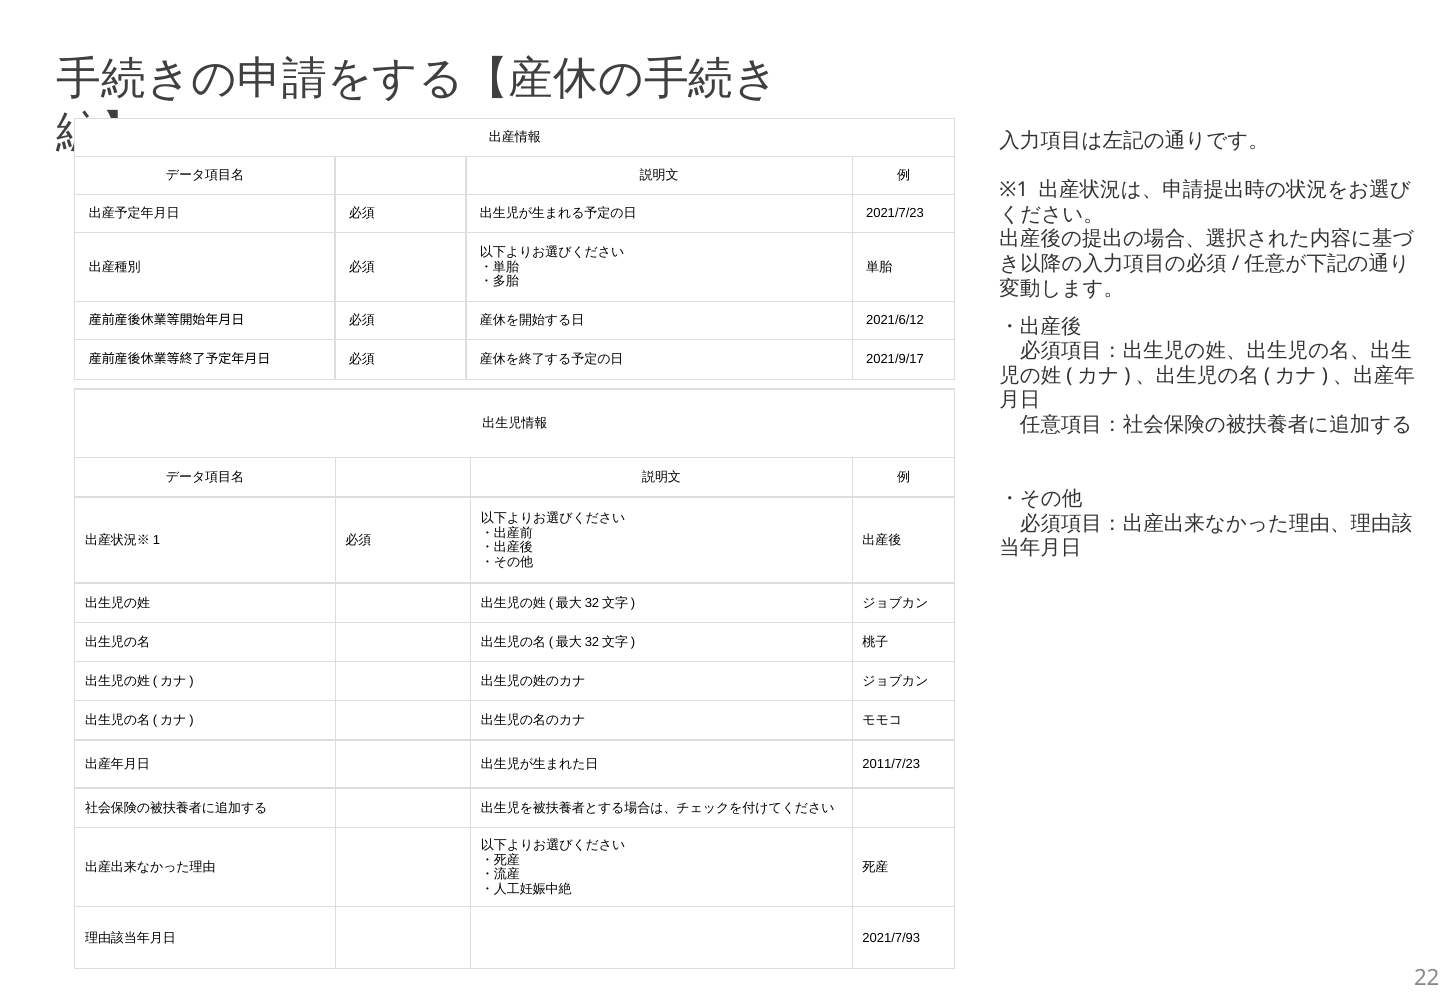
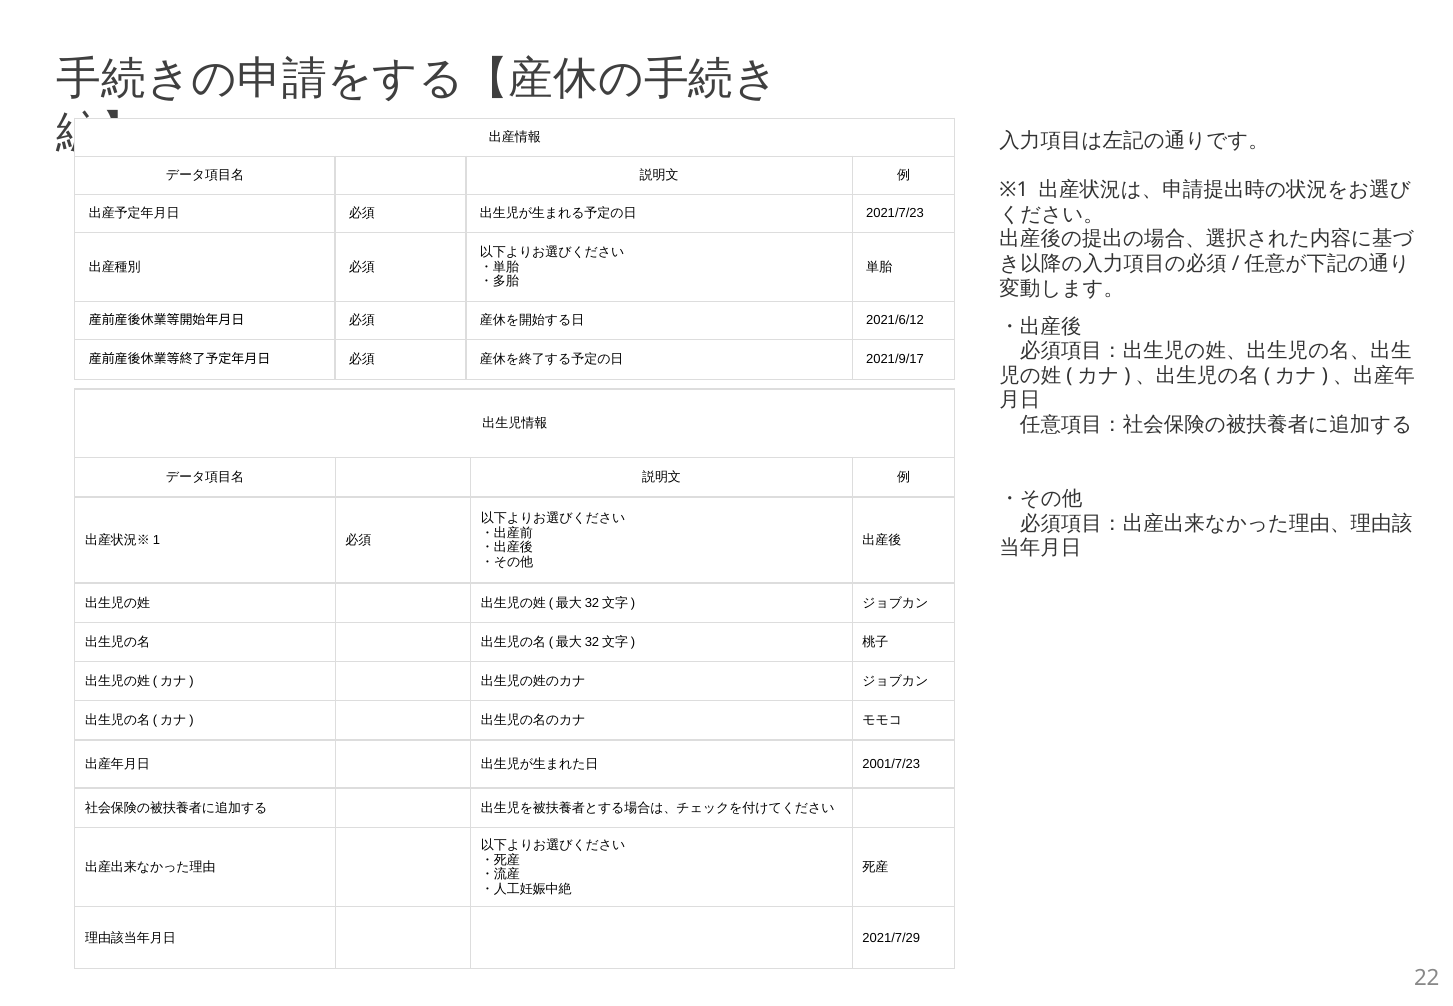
2011/7/23: 2011/7/23 -> 2001/7/23
2021/7/93: 2021/7/93 -> 2021/7/29
